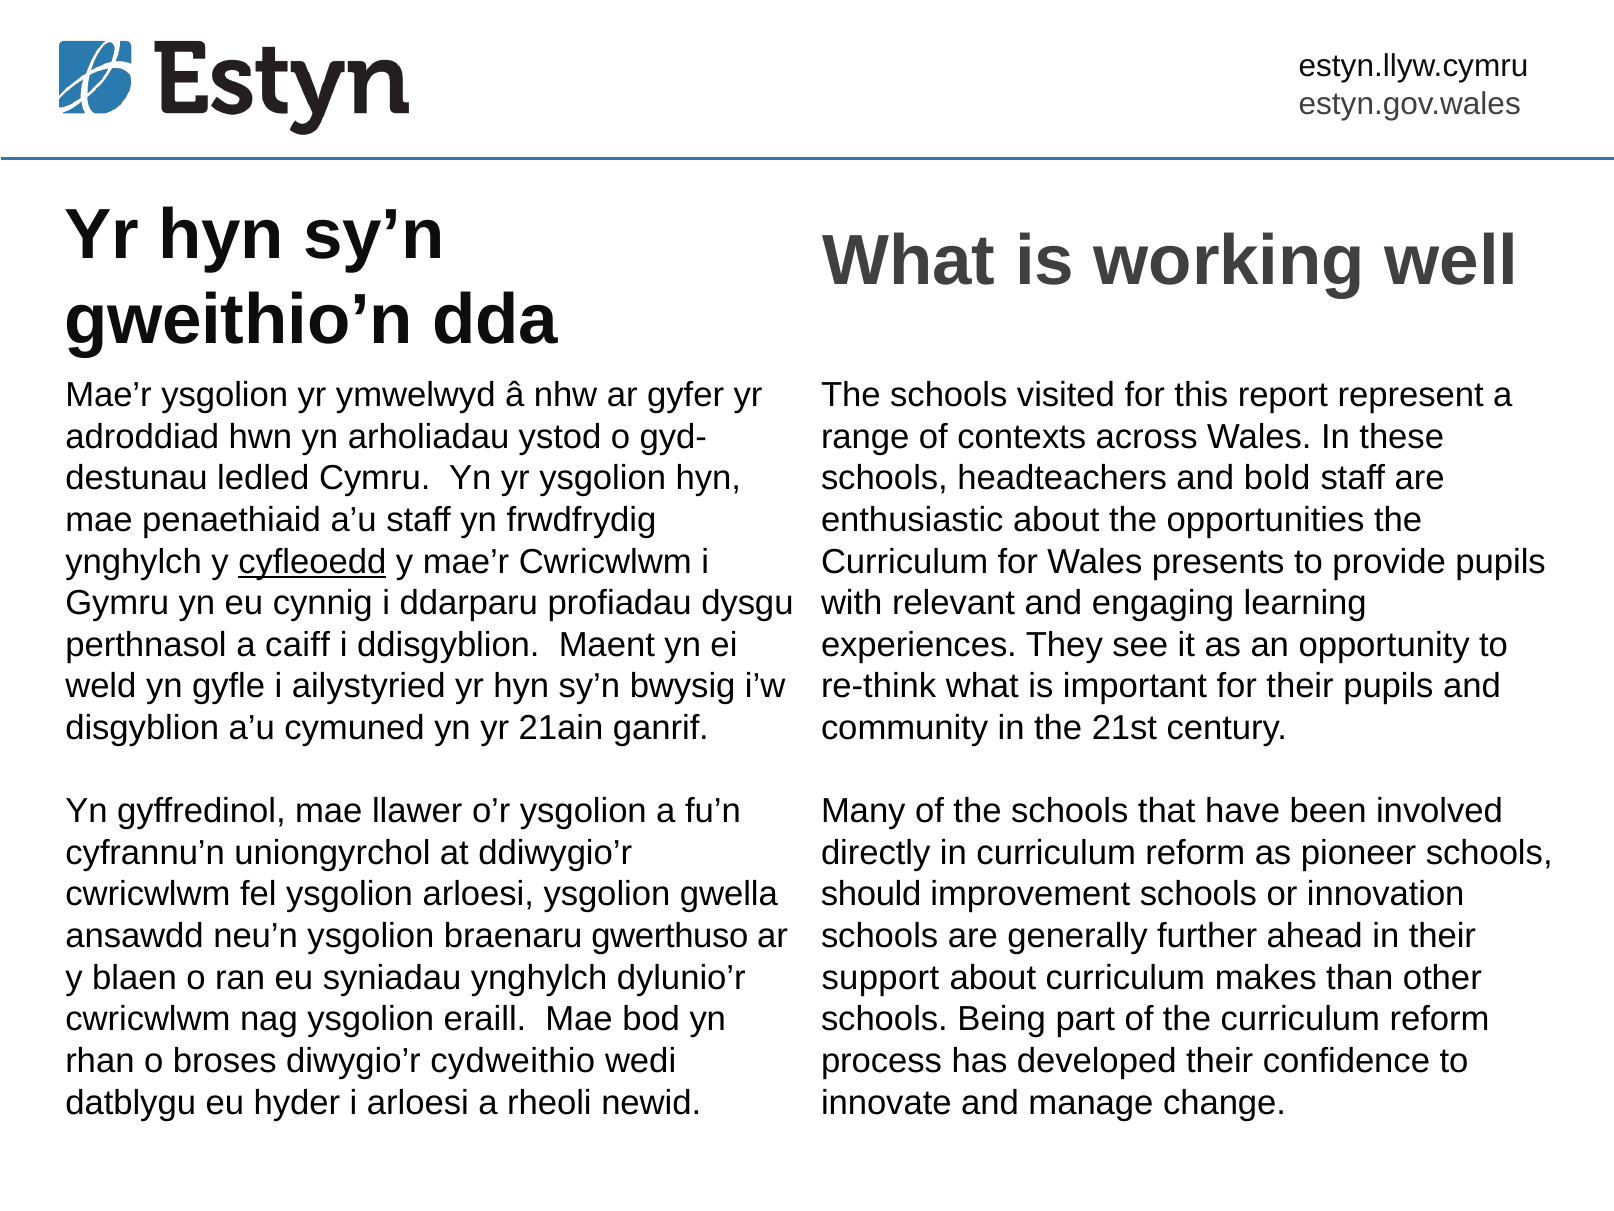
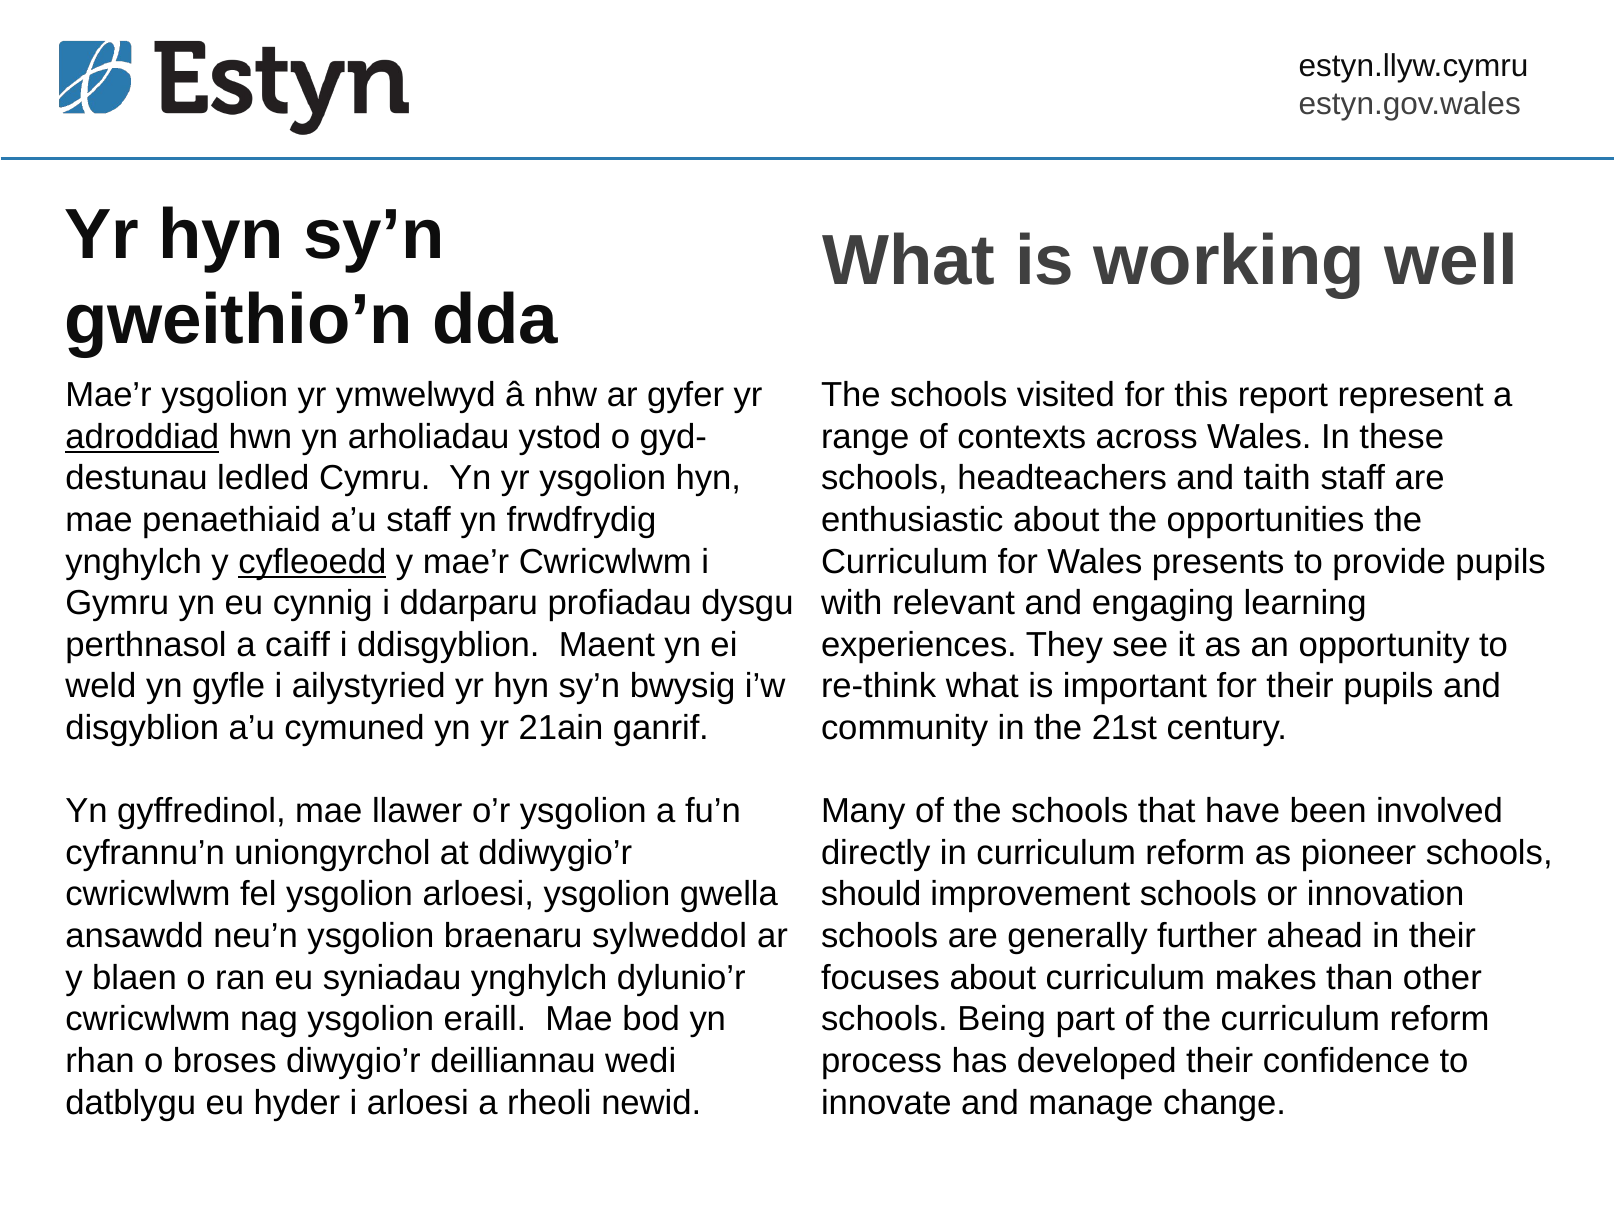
adroddiad underline: none -> present
bold: bold -> taith
gwerthuso: gwerthuso -> sylweddol
support: support -> focuses
cydweithio: cydweithio -> deilliannau
